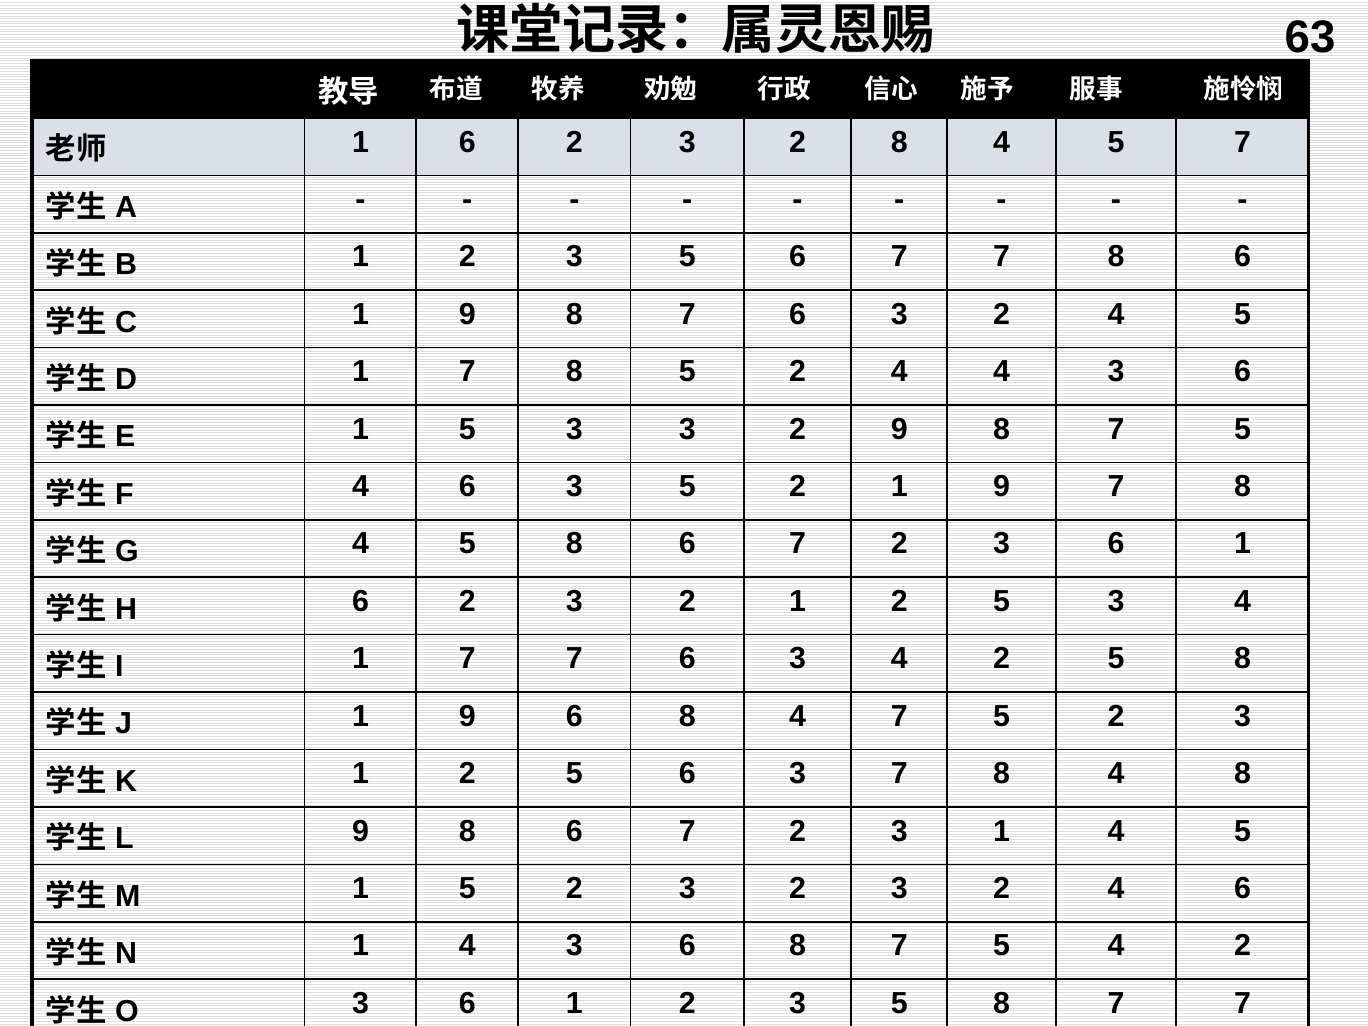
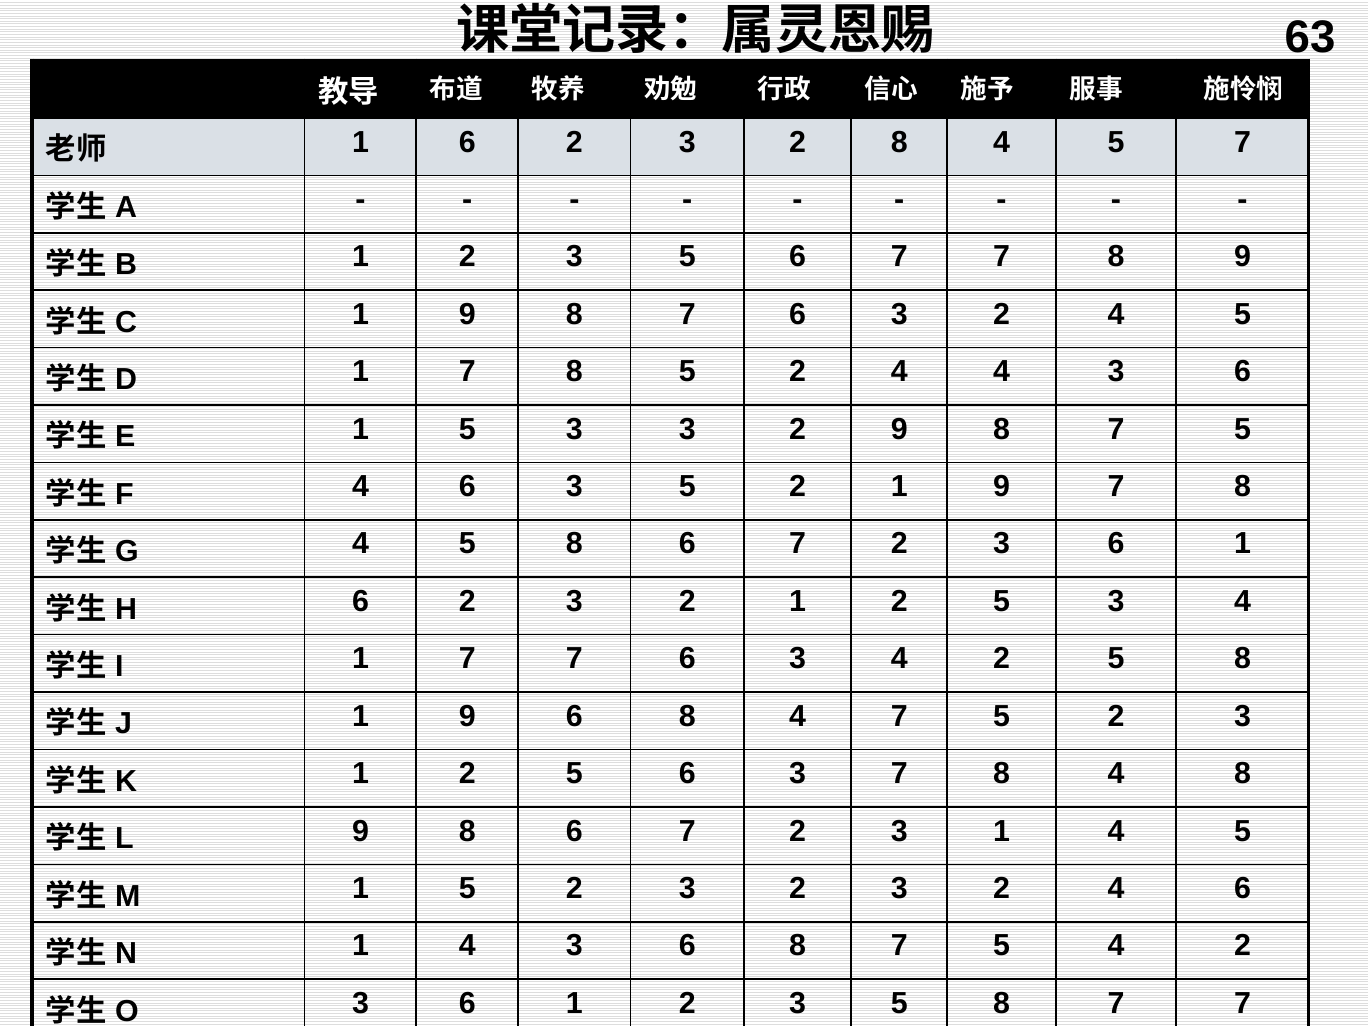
7 8 6: 6 -> 9
